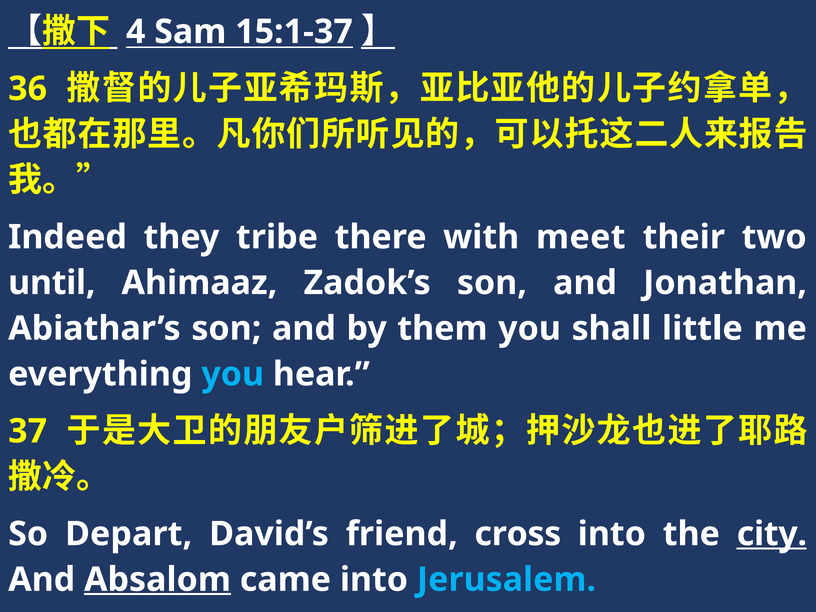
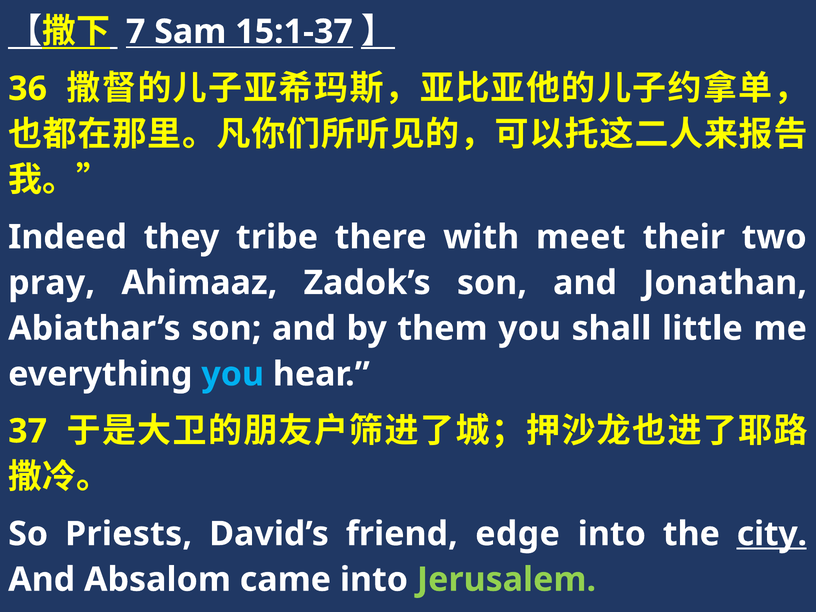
4: 4 -> 7
until: until -> pray
Depart: Depart -> Priests
cross: cross -> edge
Absalom underline: present -> none
Jerusalem colour: light blue -> light green
